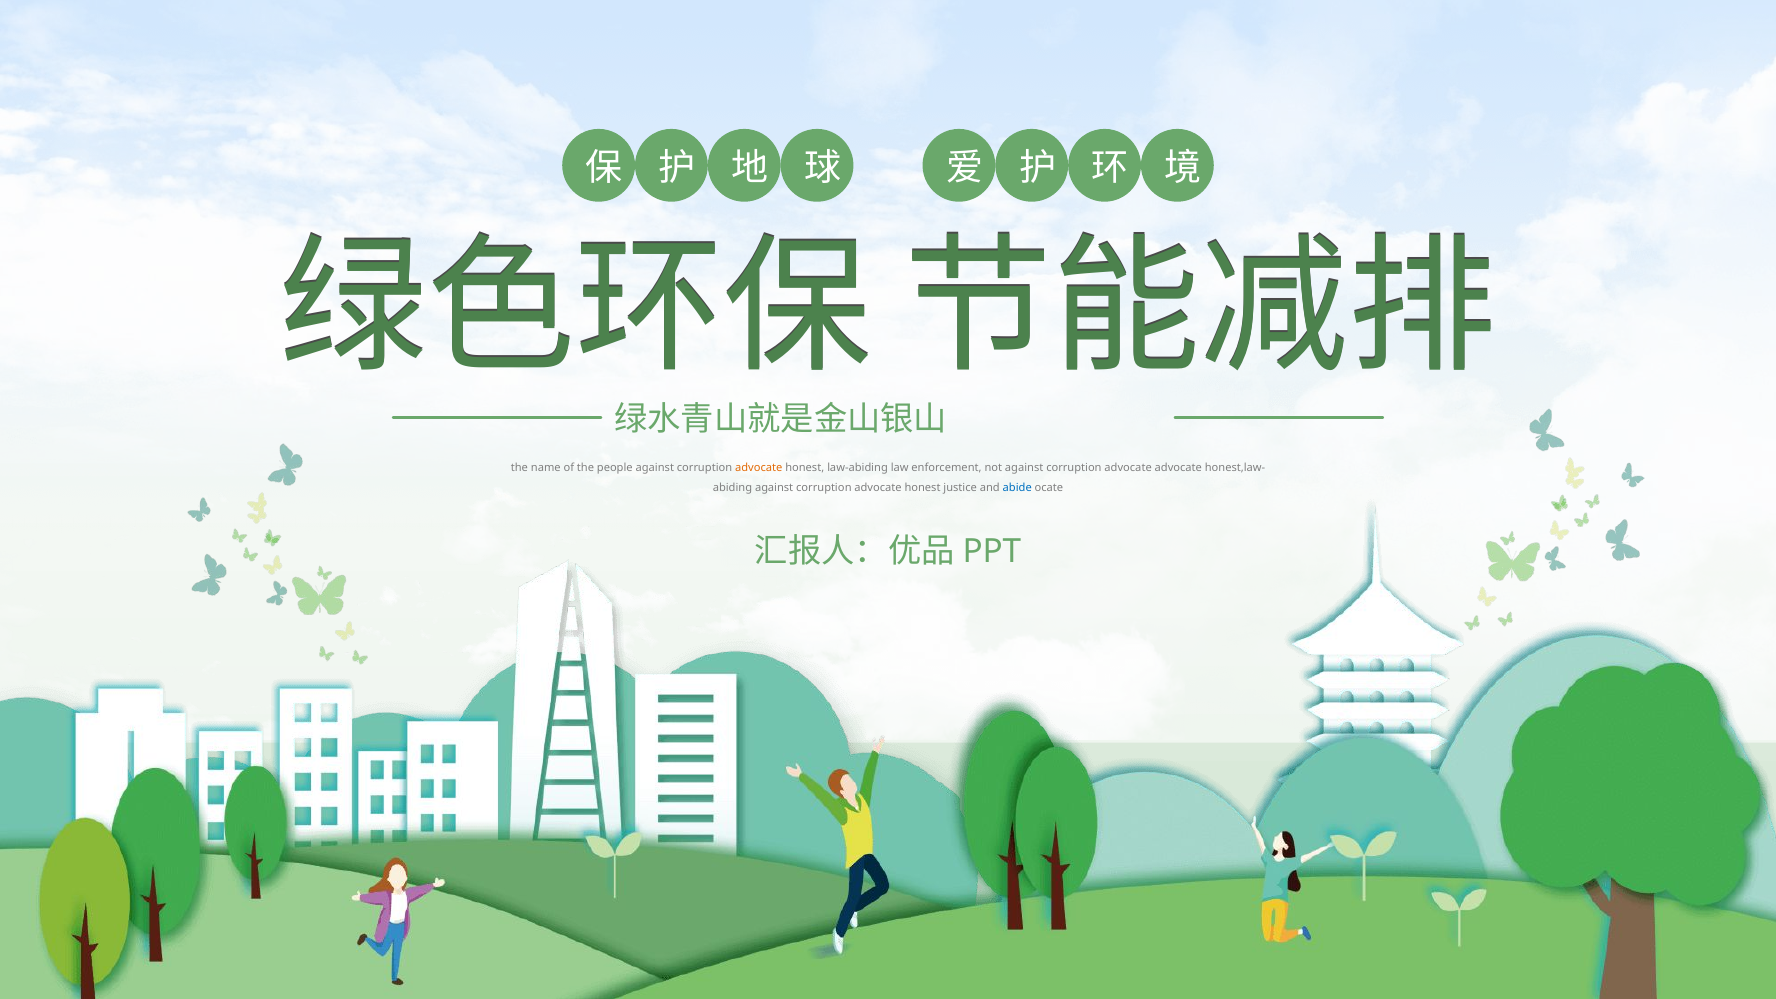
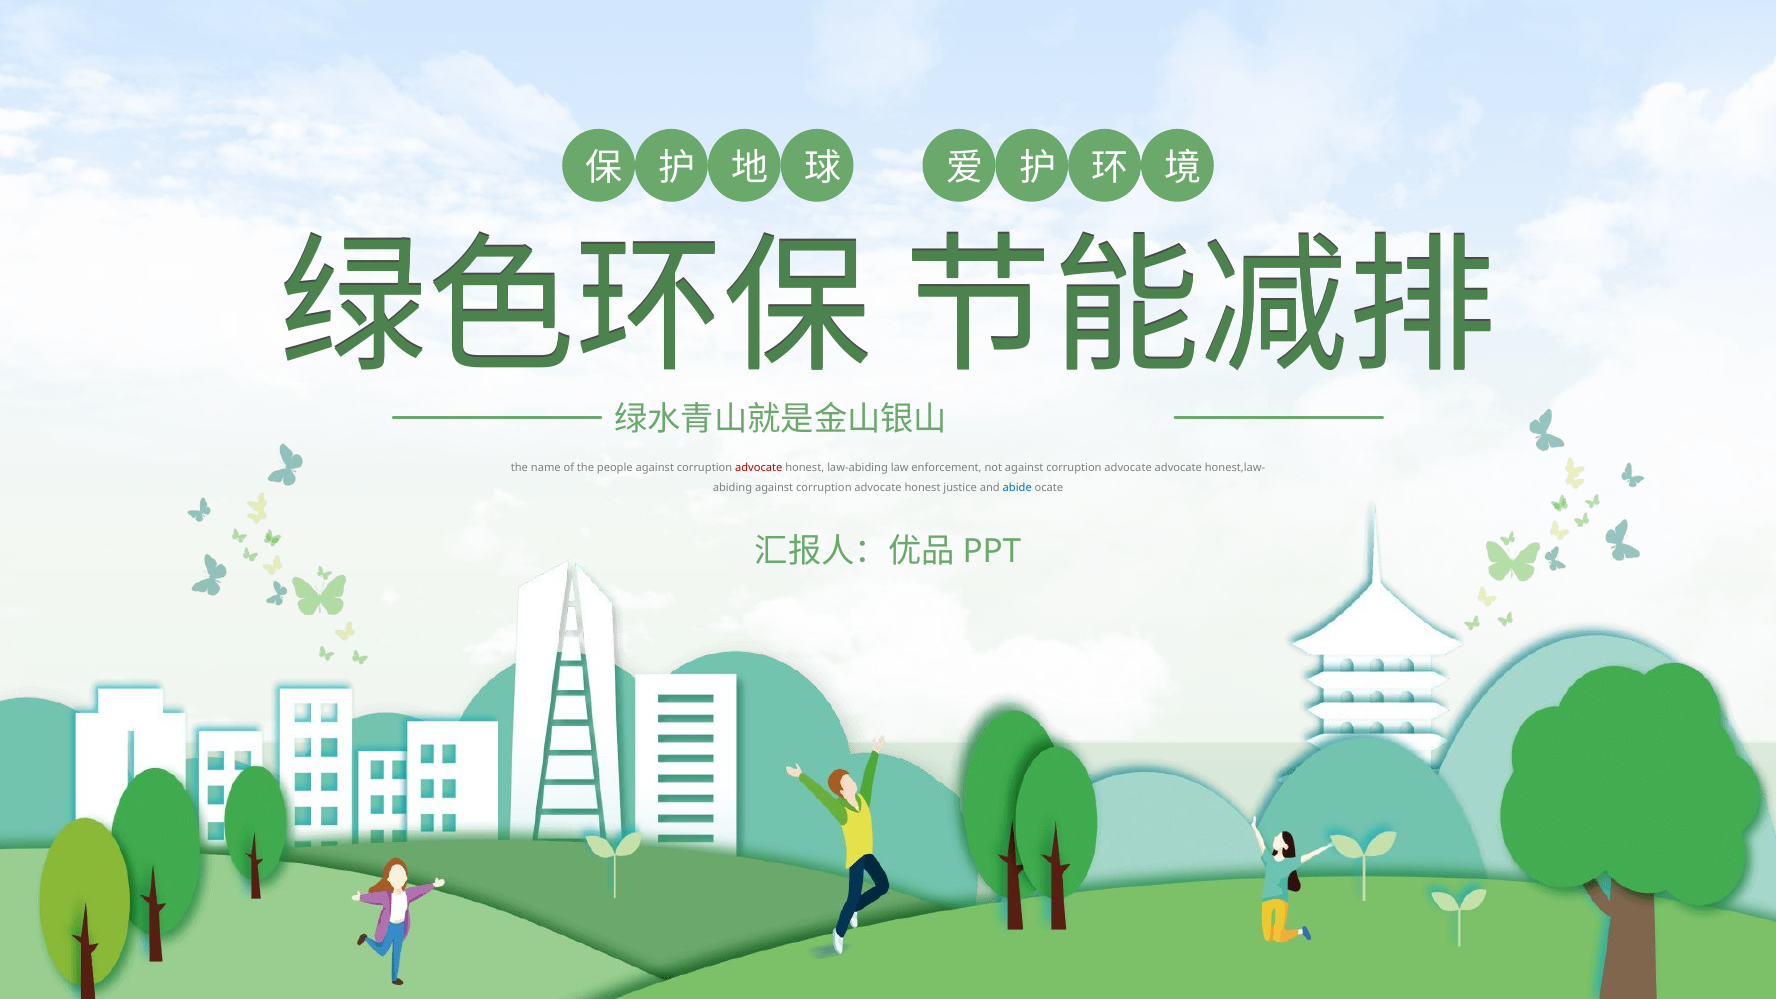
advocate at (759, 468) colour: orange -> red
